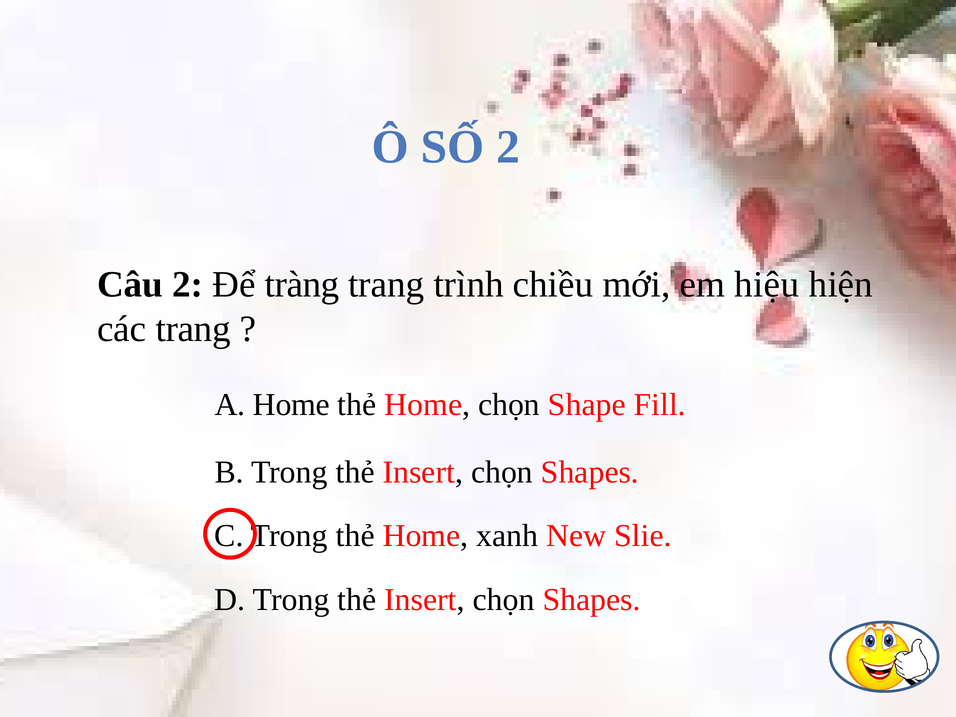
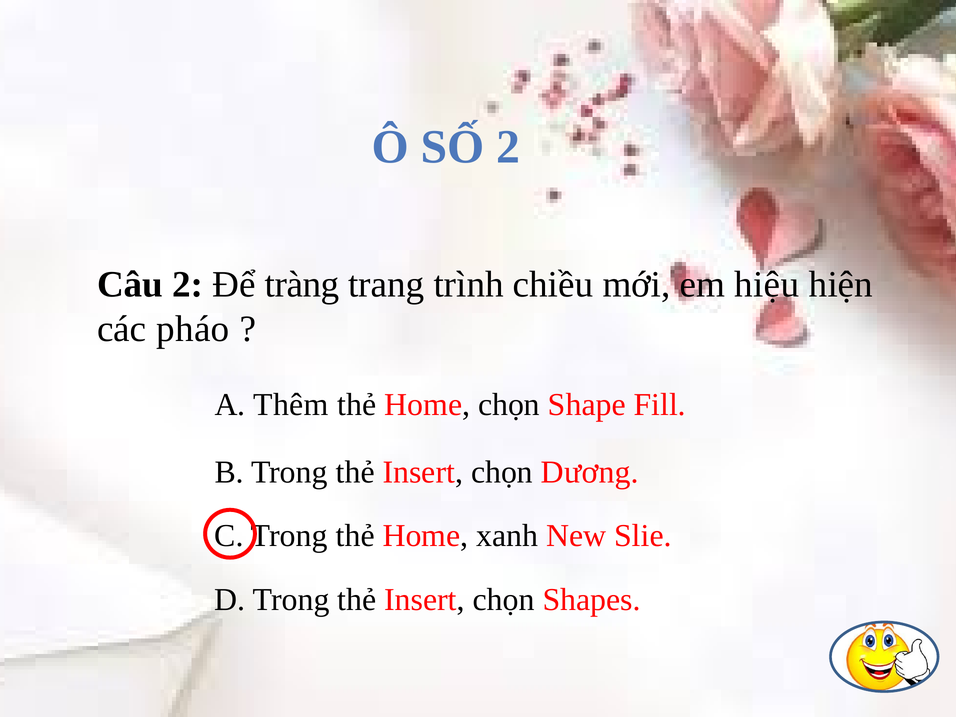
các trang: trang -> pháo
A Home: Home -> Thêm
Shapes at (590, 472): Shapes -> Dương
